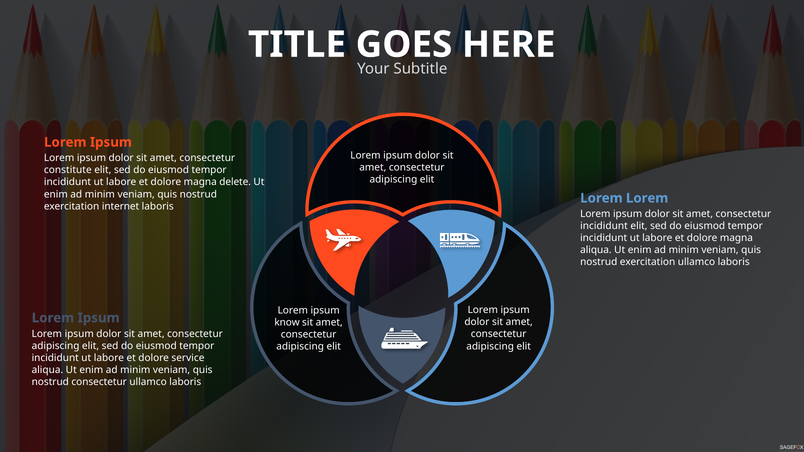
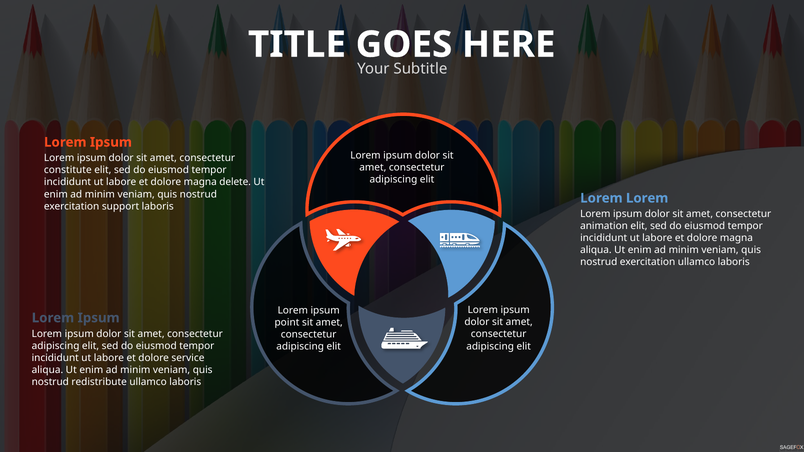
internet: internet -> support
incididunt at (604, 226): incididunt -> animation
know: know -> point
nostrud consectetur: consectetur -> redistribute
